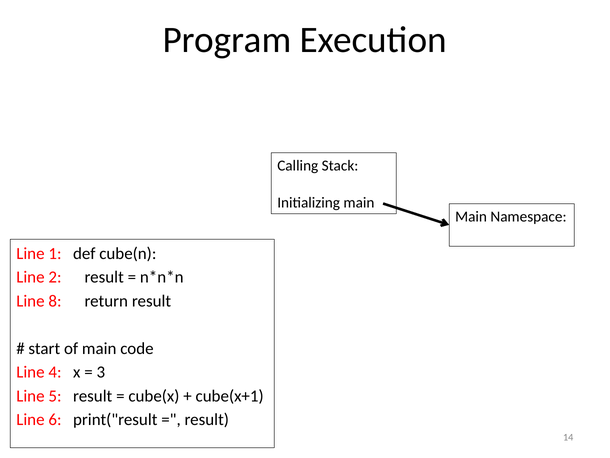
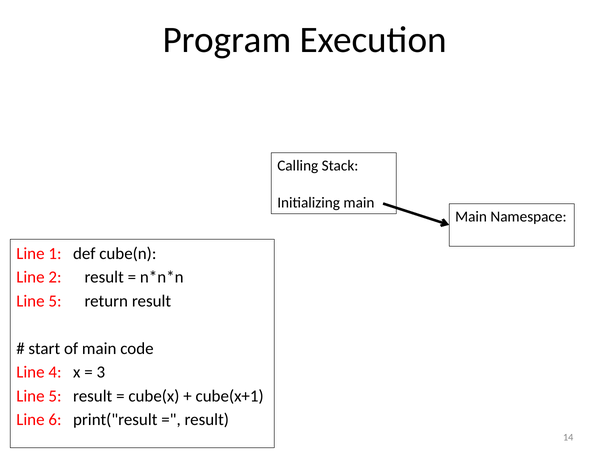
8 at (55, 301): 8 -> 5
